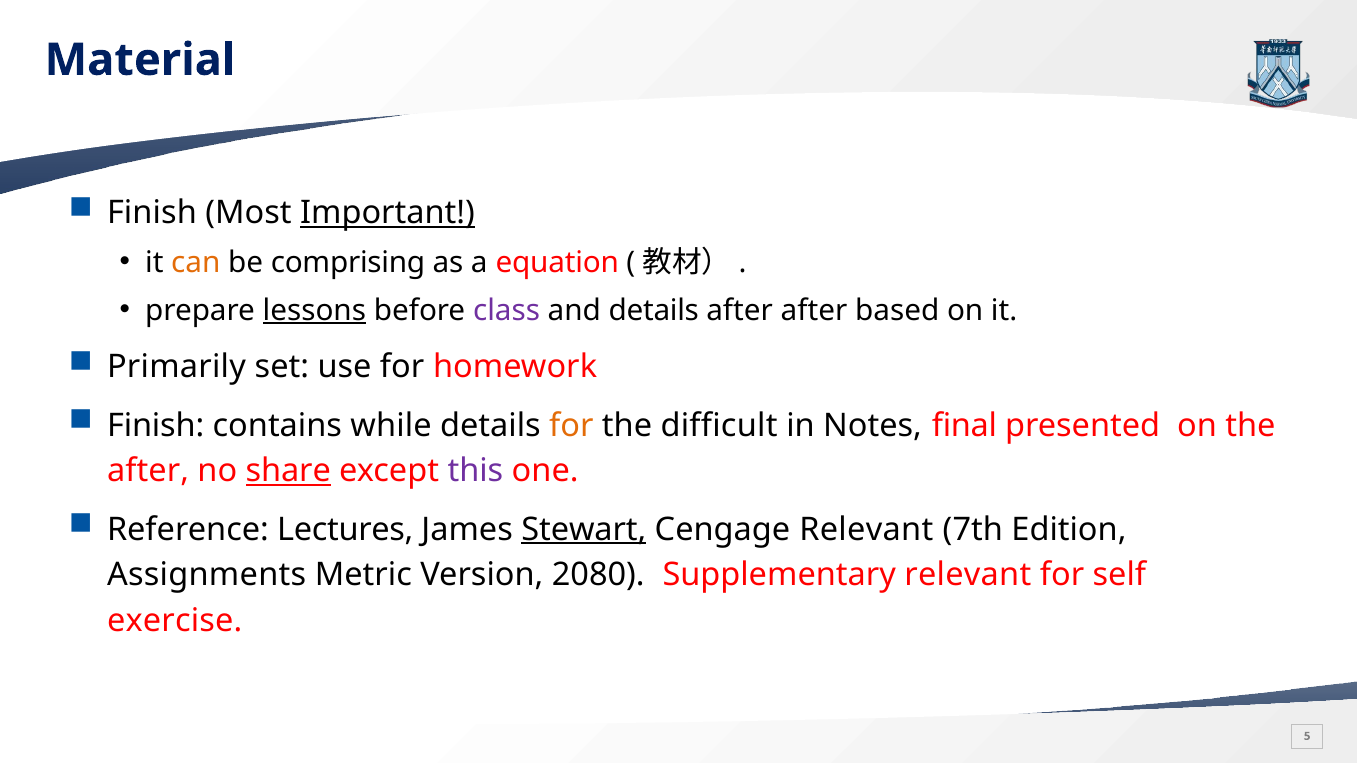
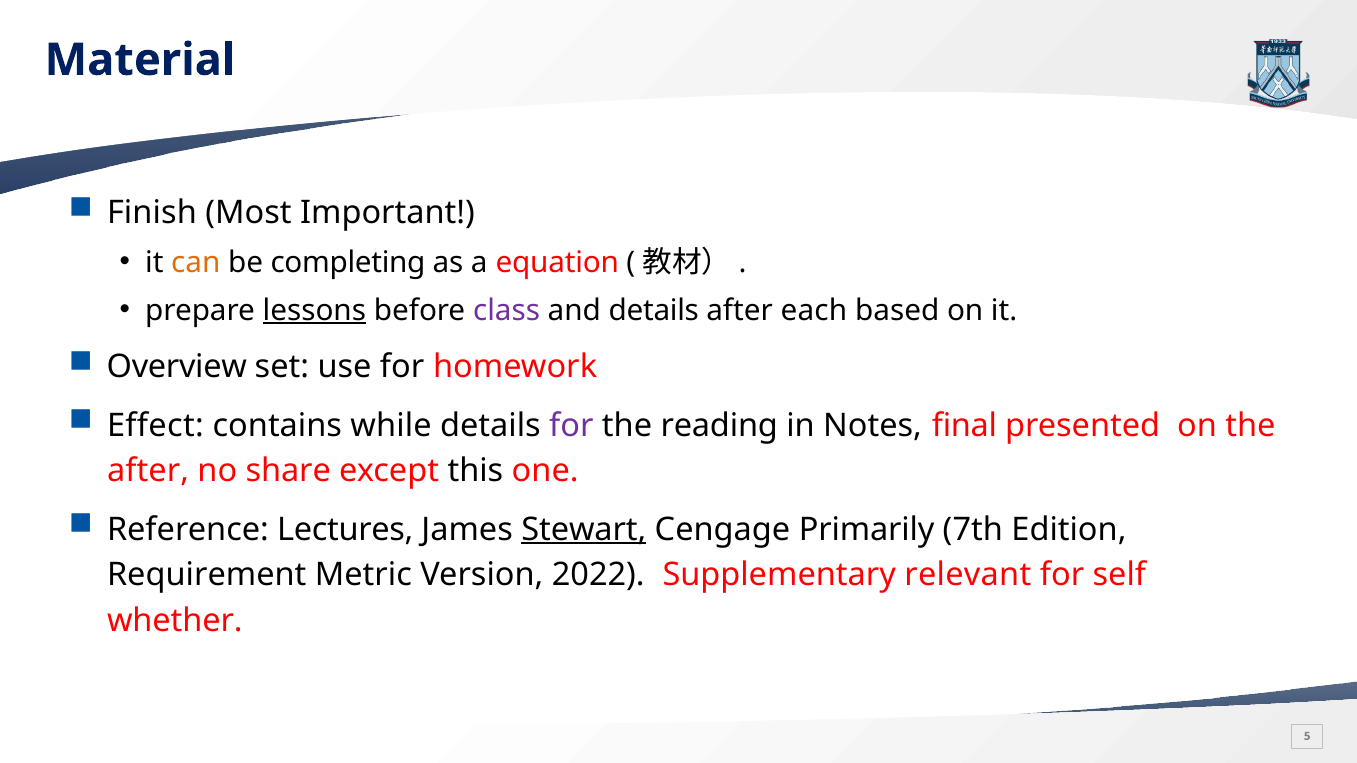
Important underline: present -> none
comprising: comprising -> completing
after after: after -> each
Primarily: Primarily -> Overview
Finish at (156, 426): Finish -> Effect
for at (571, 426) colour: orange -> purple
difficult: difficult -> reading
share underline: present -> none
this colour: purple -> black
Cengage Relevant: Relevant -> Primarily
Assignments: Assignments -> Requirement
2080: 2080 -> 2022
exercise: exercise -> whether
